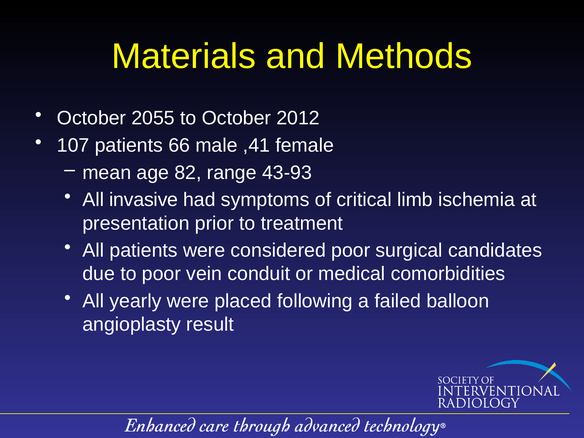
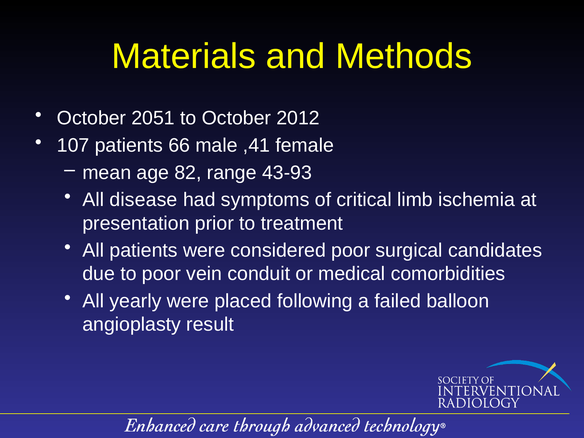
2055: 2055 -> 2051
invasive: invasive -> disease
